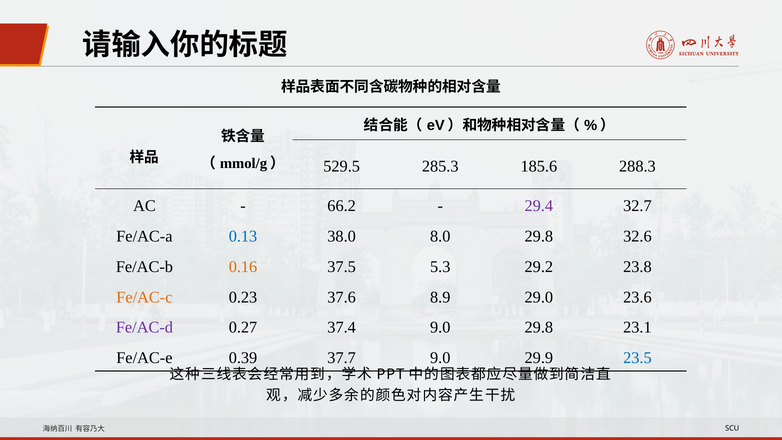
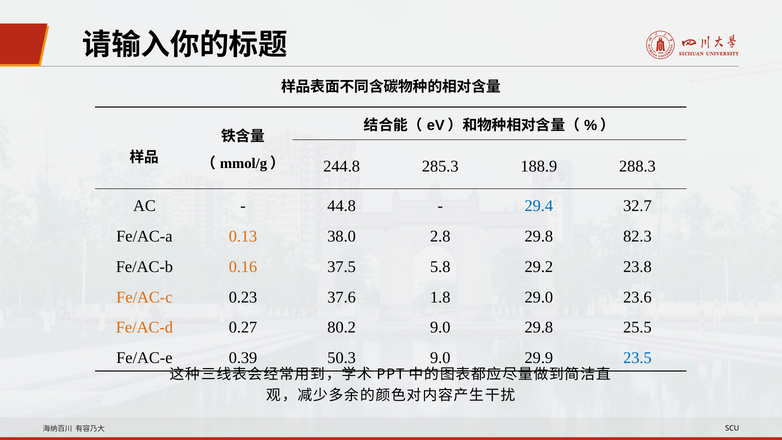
529.5: 529.5 -> 244.8
185.6: 185.6 -> 188.9
66.2: 66.2 -> 44.8
29.4 colour: purple -> blue
0.13 colour: blue -> orange
8.0: 8.0 -> 2.8
32.6: 32.6 -> 82.3
5.3: 5.3 -> 5.8
8.9: 8.9 -> 1.8
Fe/AC-d colour: purple -> orange
37.4: 37.4 -> 80.2
23.1: 23.1 -> 25.5
37.7: 37.7 -> 50.3
